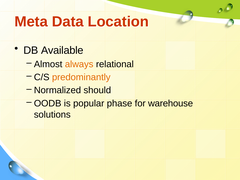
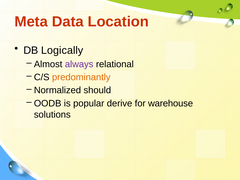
Available: Available -> Logically
always colour: orange -> purple
phase: phase -> derive
